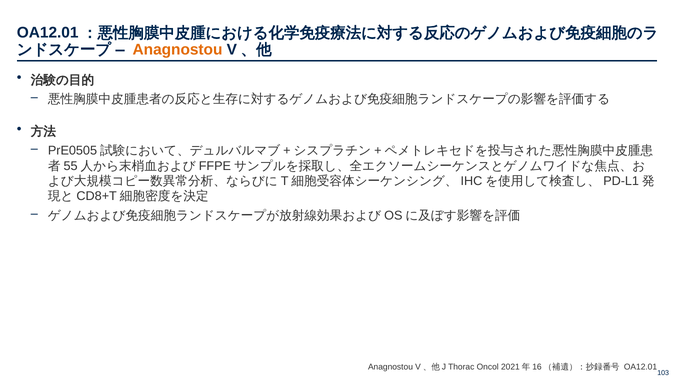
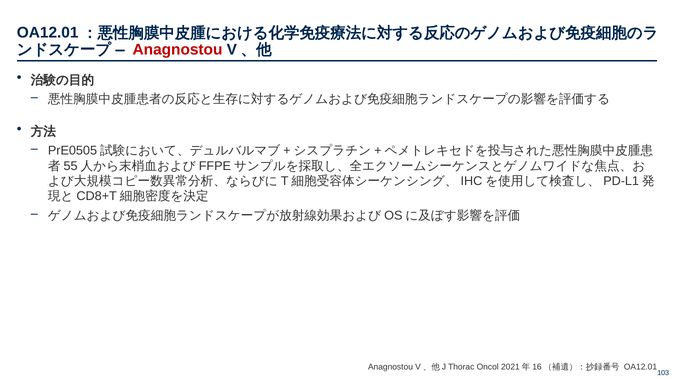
Anagnostou at (178, 49) colour: orange -> red
